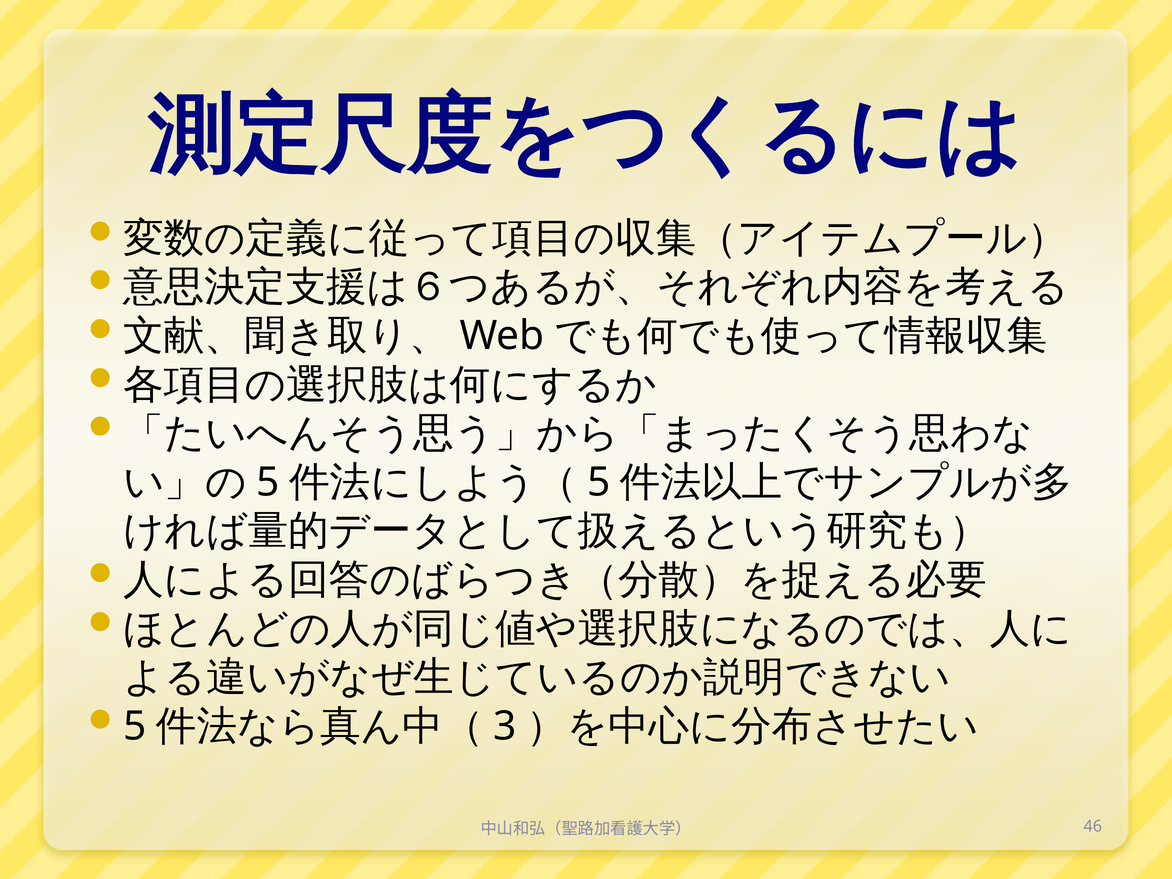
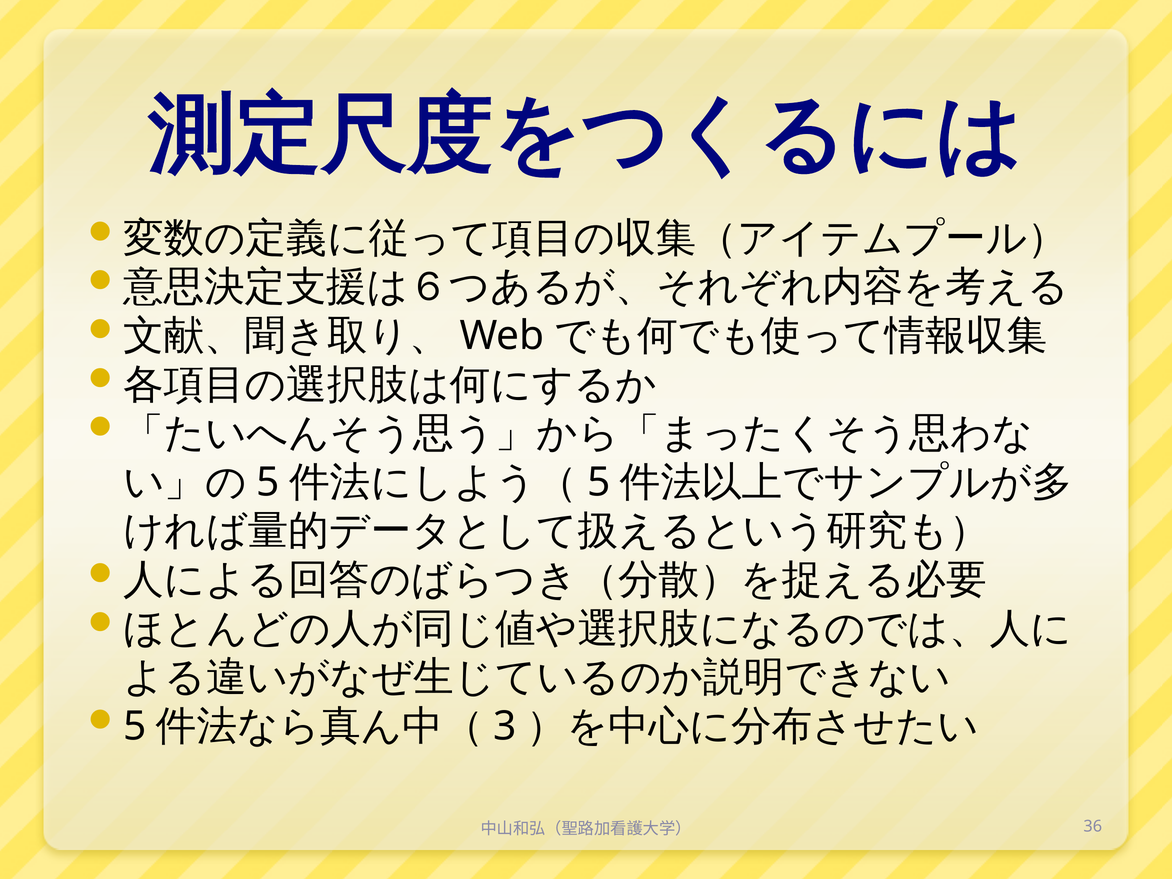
46: 46 -> 36
